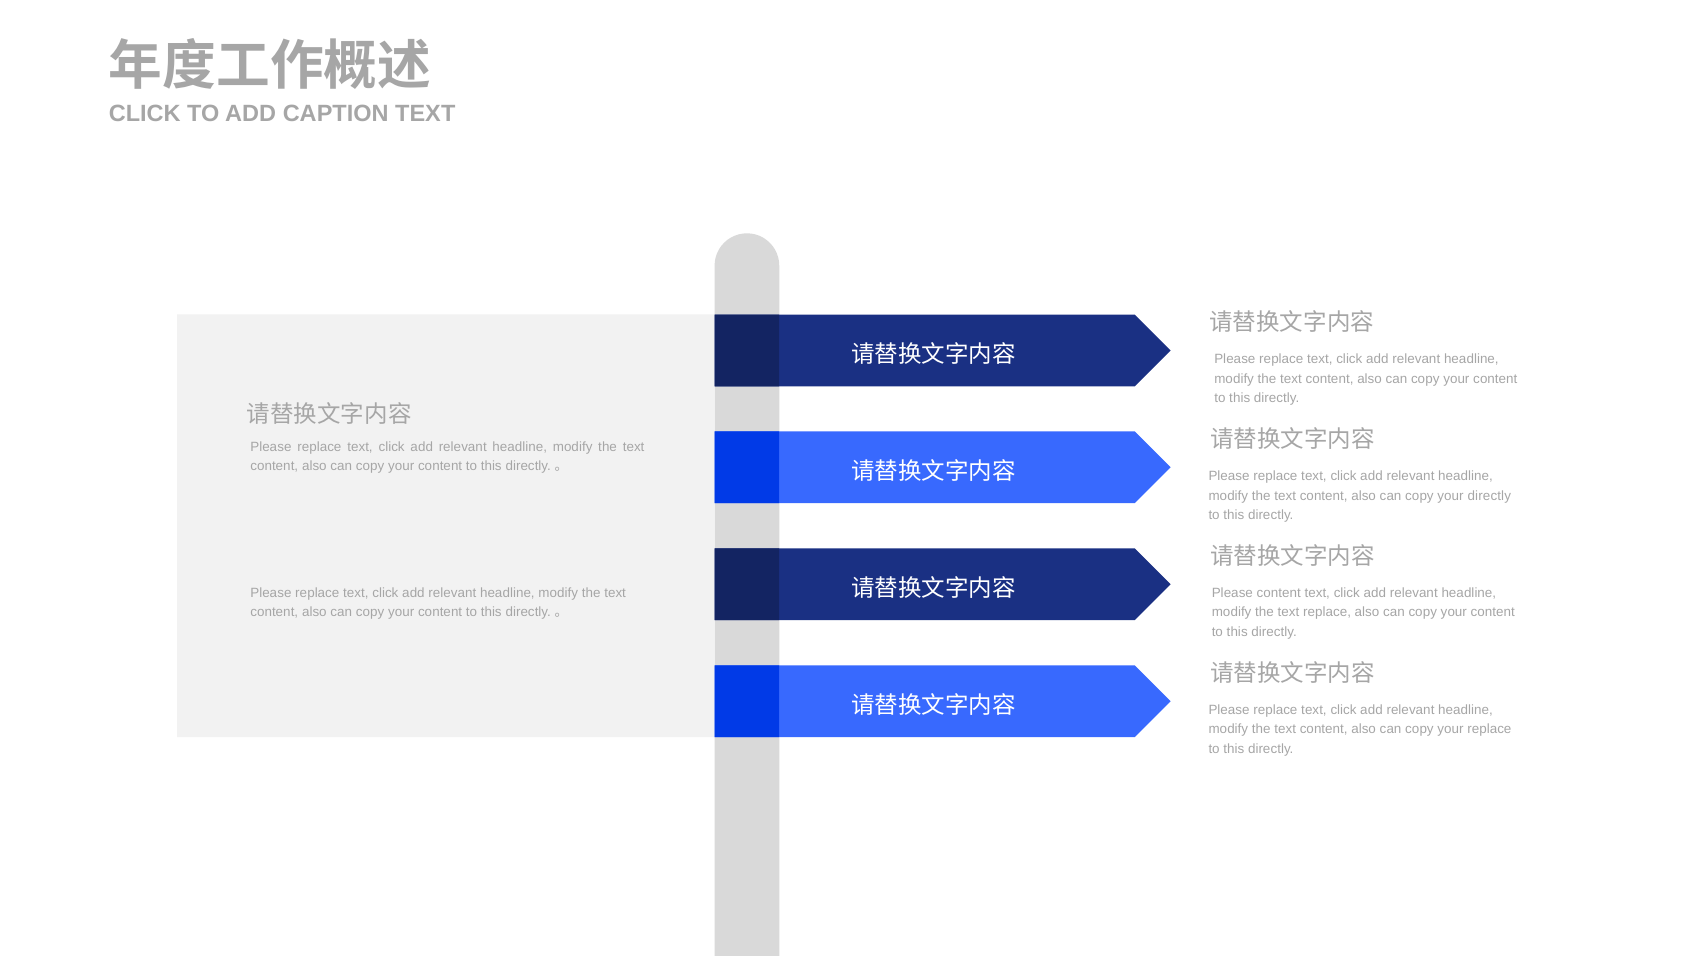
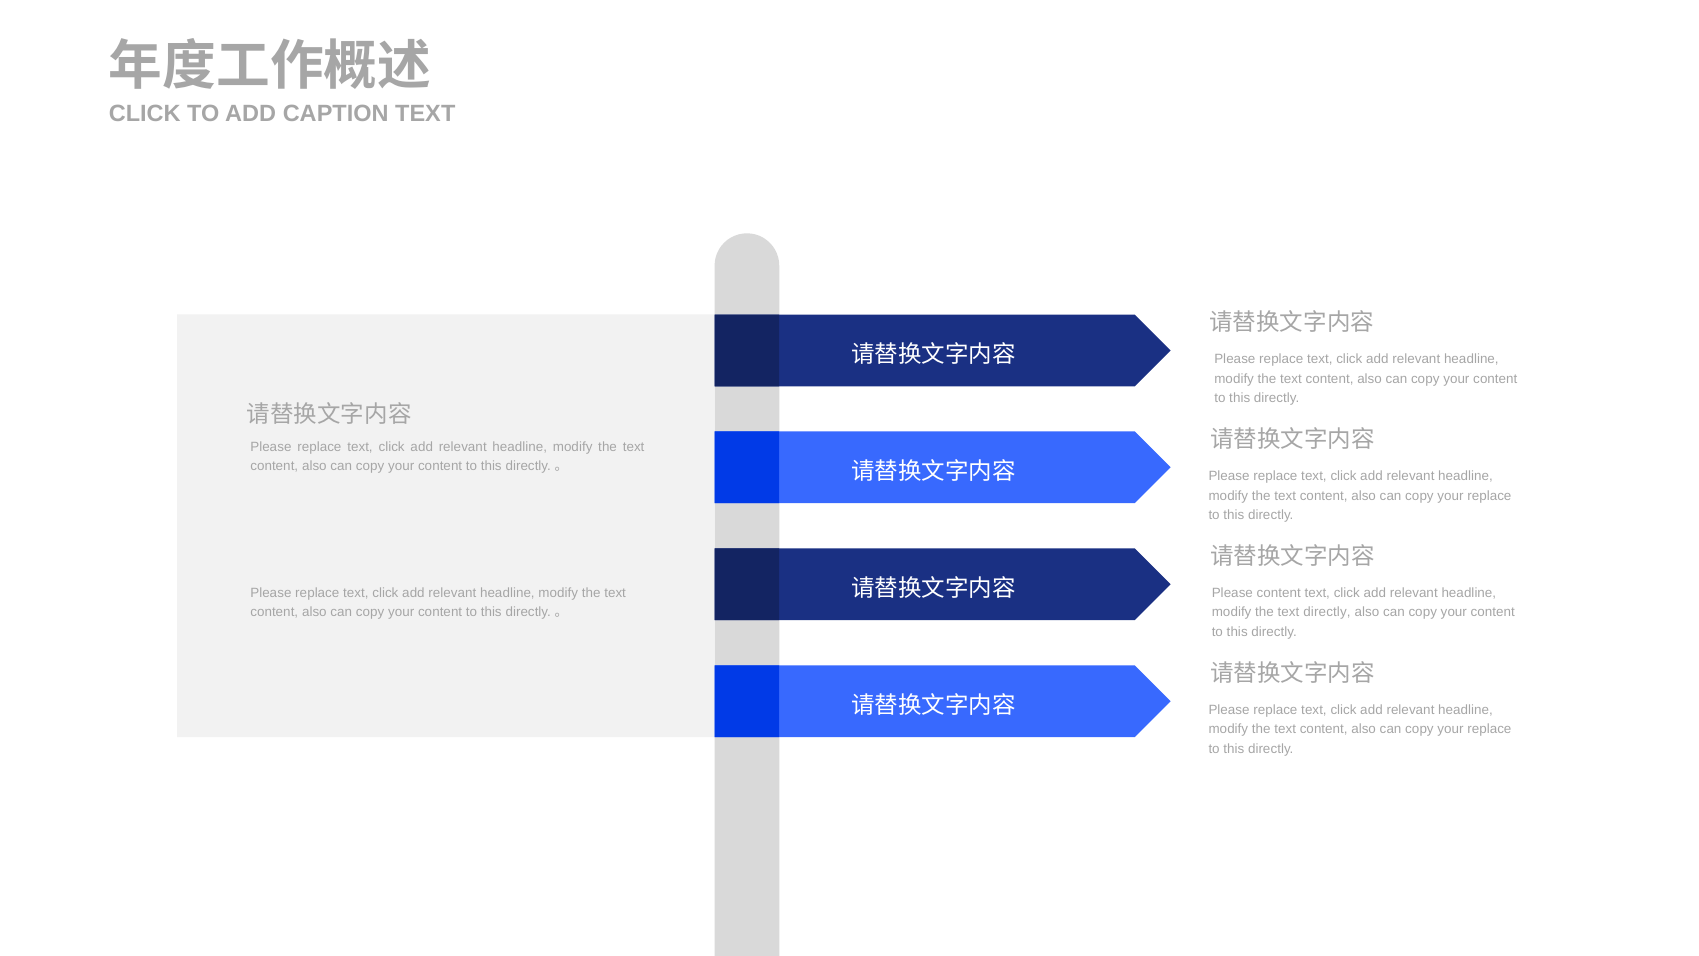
directly at (1489, 495): directly -> replace
text replace: replace -> directly
